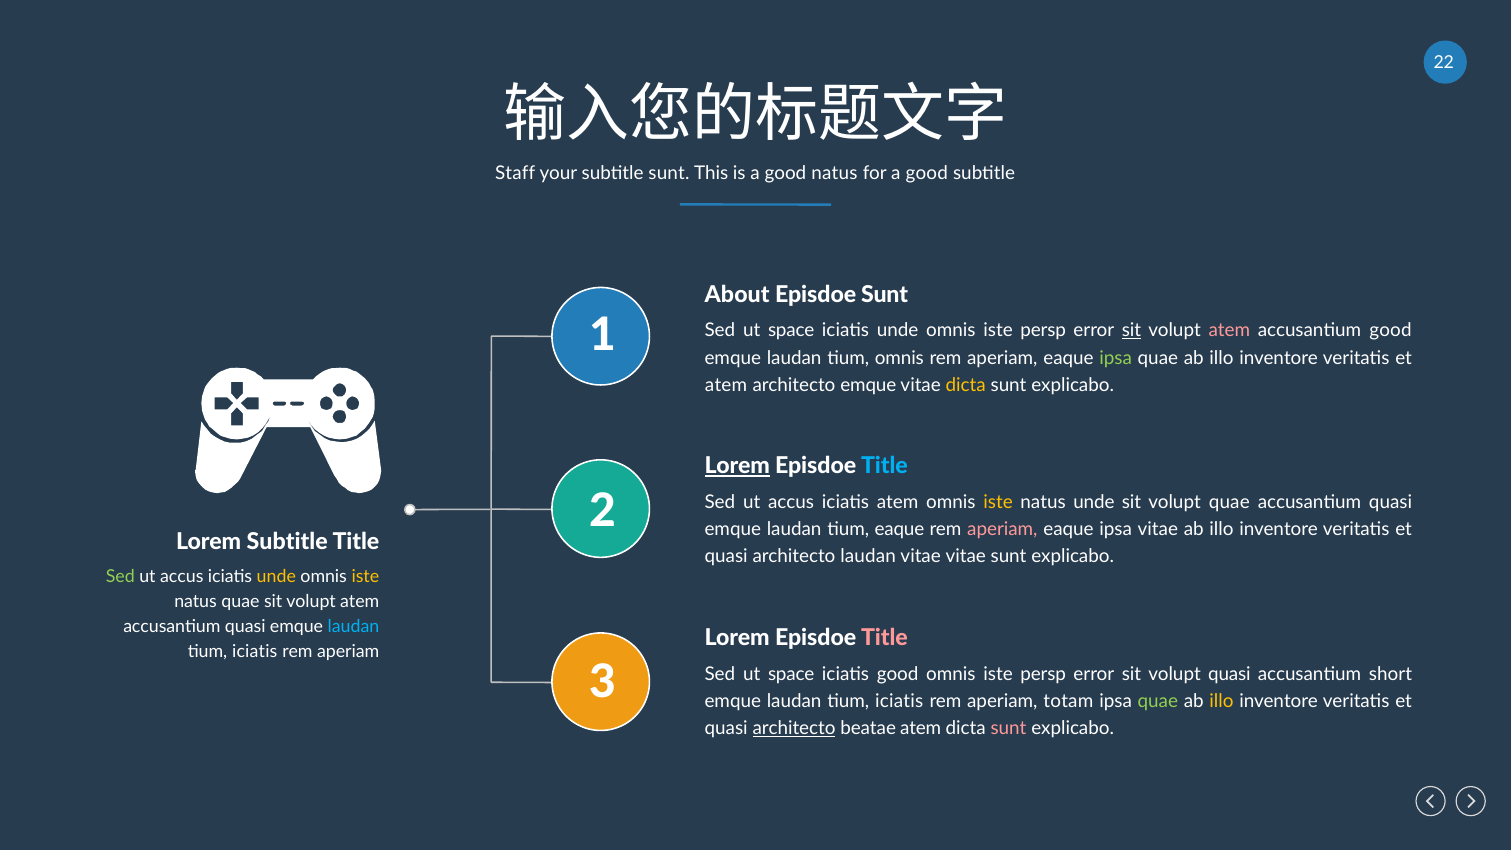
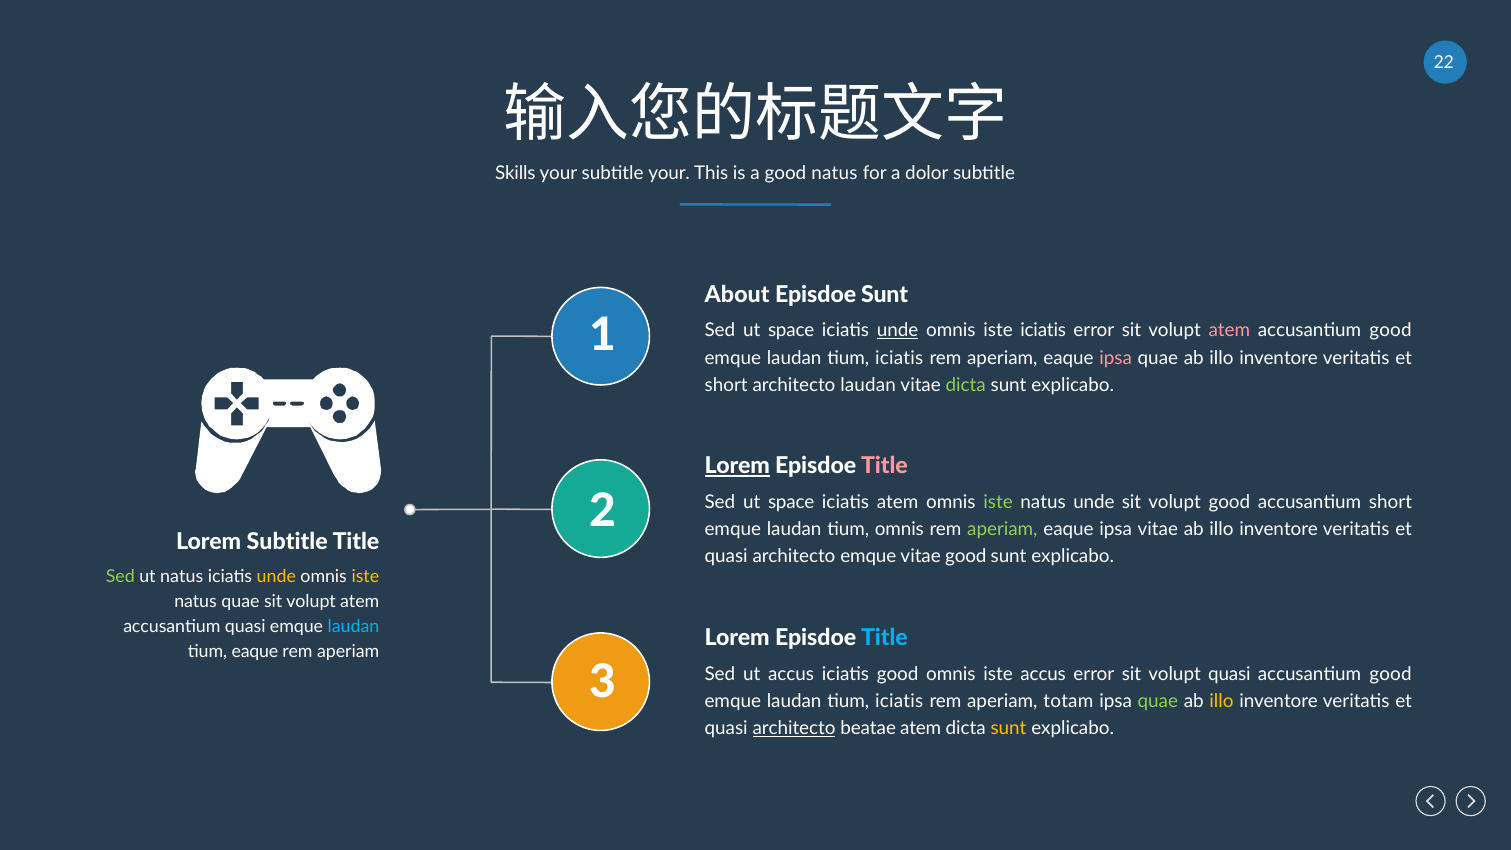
Staff: Staff -> Skills
subtitle sunt: sunt -> your
for a good: good -> dolor
unde at (898, 331) underline: none -> present
persp at (1043, 331): persp -> iciatis
sit at (1131, 331) underline: present -> none
omnis at (899, 358): omnis -> iciatis
ipsa at (1116, 358) colour: light green -> pink
atem at (726, 385): atem -> short
architecto emque: emque -> laudan
dicta at (966, 385) colour: yellow -> light green
Title at (884, 466) colour: light blue -> pink
accus at (791, 502): accus -> space
iste at (998, 502) colour: yellow -> light green
volupt quae: quae -> good
quasi at (1391, 502): quasi -> short
tium eaque: eaque -> omnis
aperiam at (1002, 529) colour: pink -> light green
architecto laudan: laudan -> emque
vitae vitae: vitae -> good
accus at (182, 576): accus -> natus
Title at (884, 638) colour: pink -> light blue
iciatis at (255, 652): iciatis -> eaque
space at (791, 674): space -> accus
persp at (1043, 674): persp -> accus
short at (1391, 674): short -> good
sunt at (1008, 729) colour: pink -> yellow
